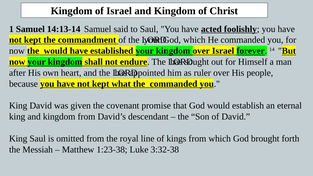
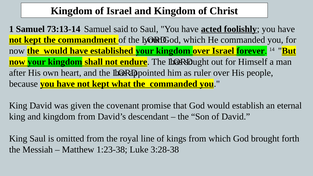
14:13-14: 14:13-14 -> 73:13-14
3:32-38: 3:32-38 -> 3:28-38
